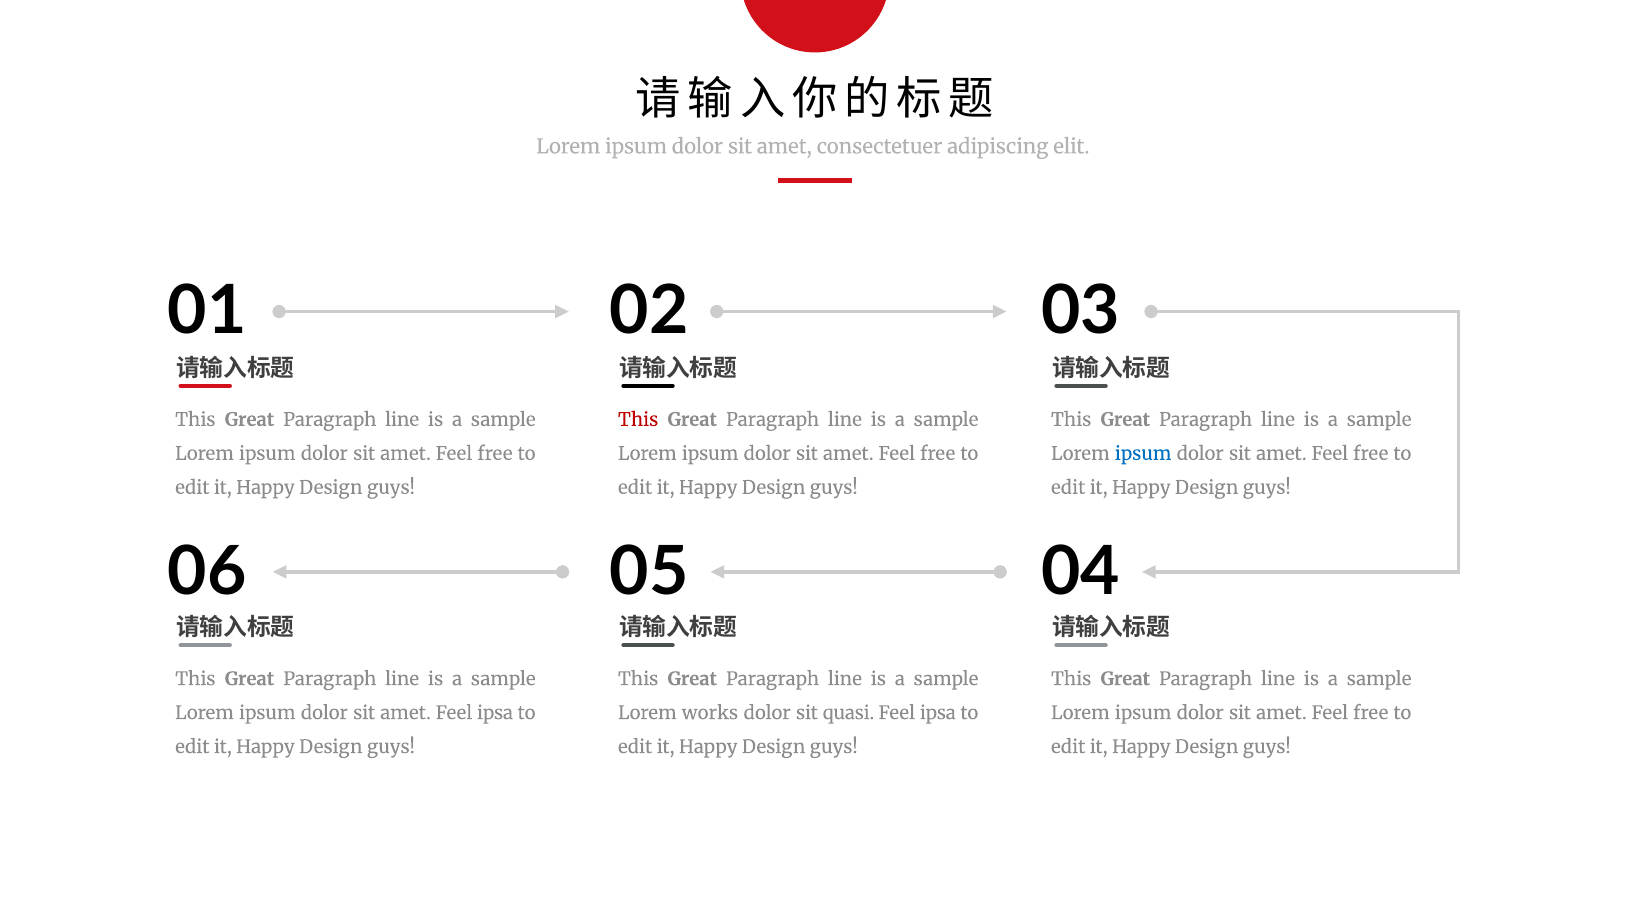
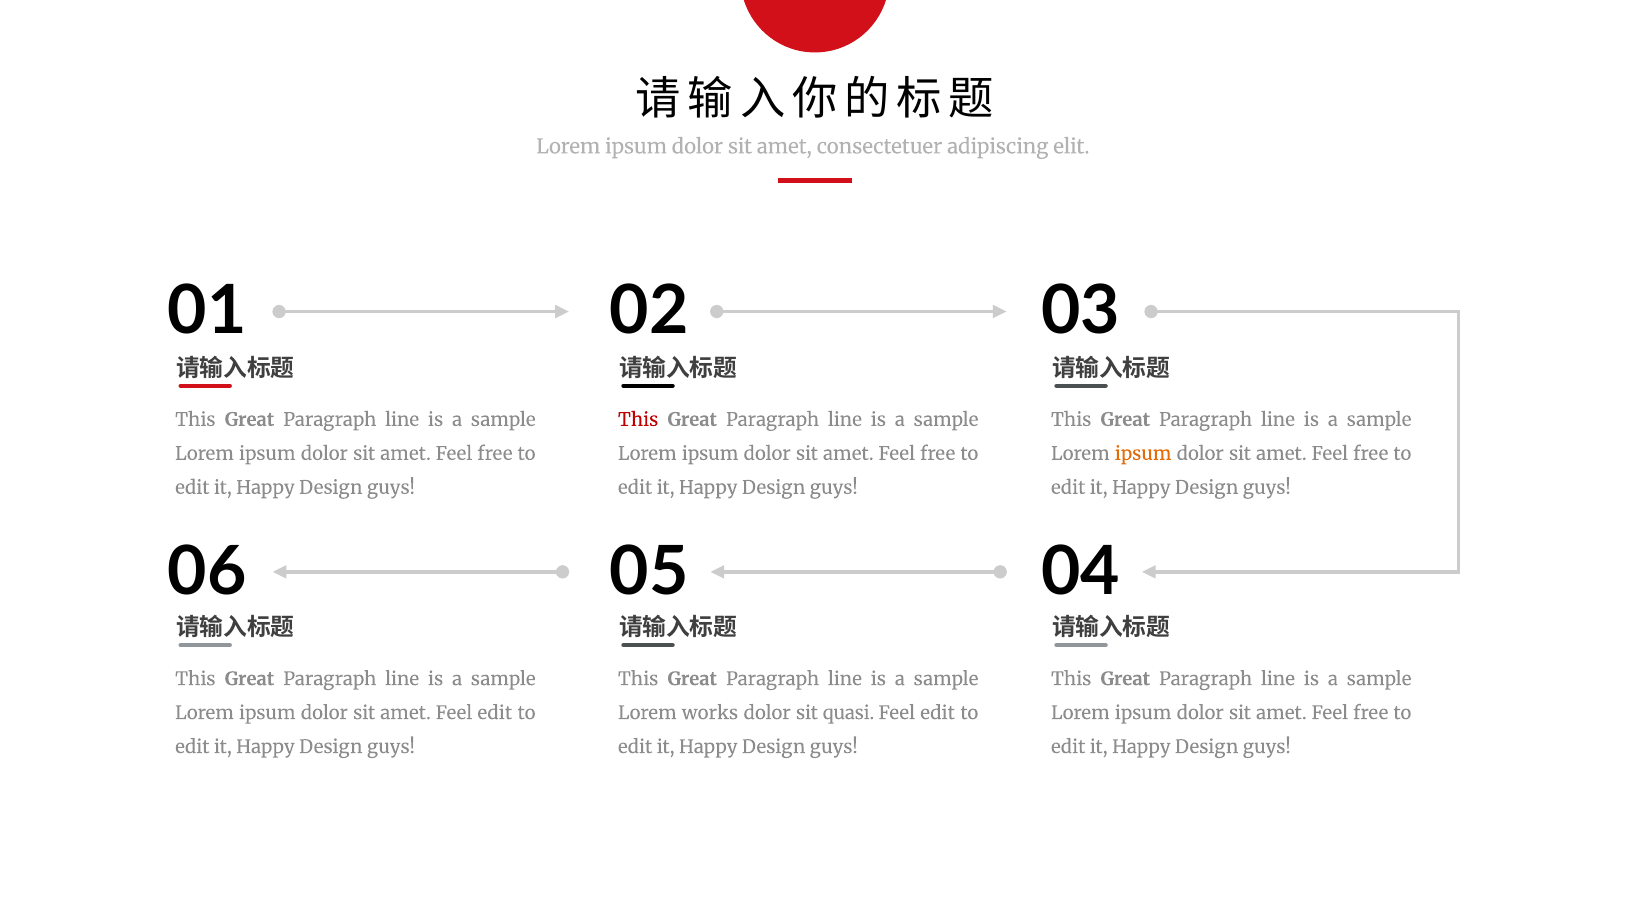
ipsum at (1143, 454) colour: blue -> orange
amet Feel ipsa: ipsa -> edit
ipsa at (938, 713): ipsa -> edit
